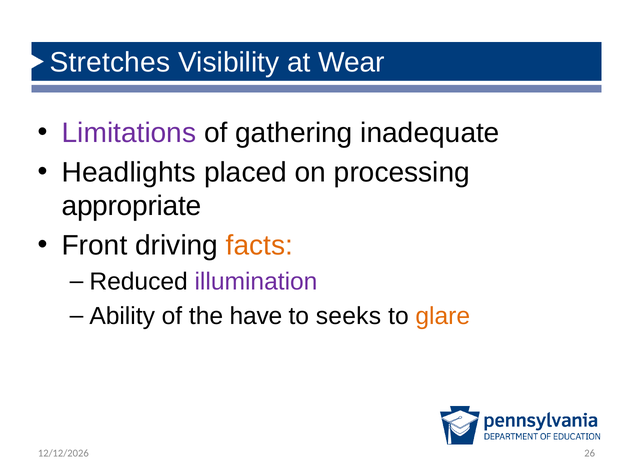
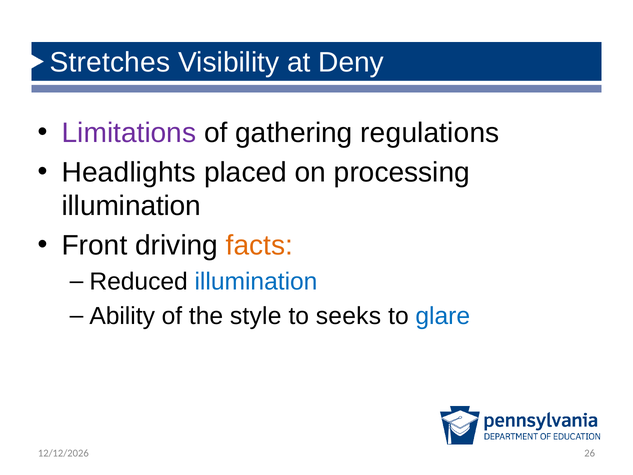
Wear: Wear -> Deny
inadequate: inadequate -> regulations
appropriate at (131, 206): appropriate -> illumination
illumination at (256, 282) colour: purple -> blue
have: have -> style
glare colour: orange -> blue
